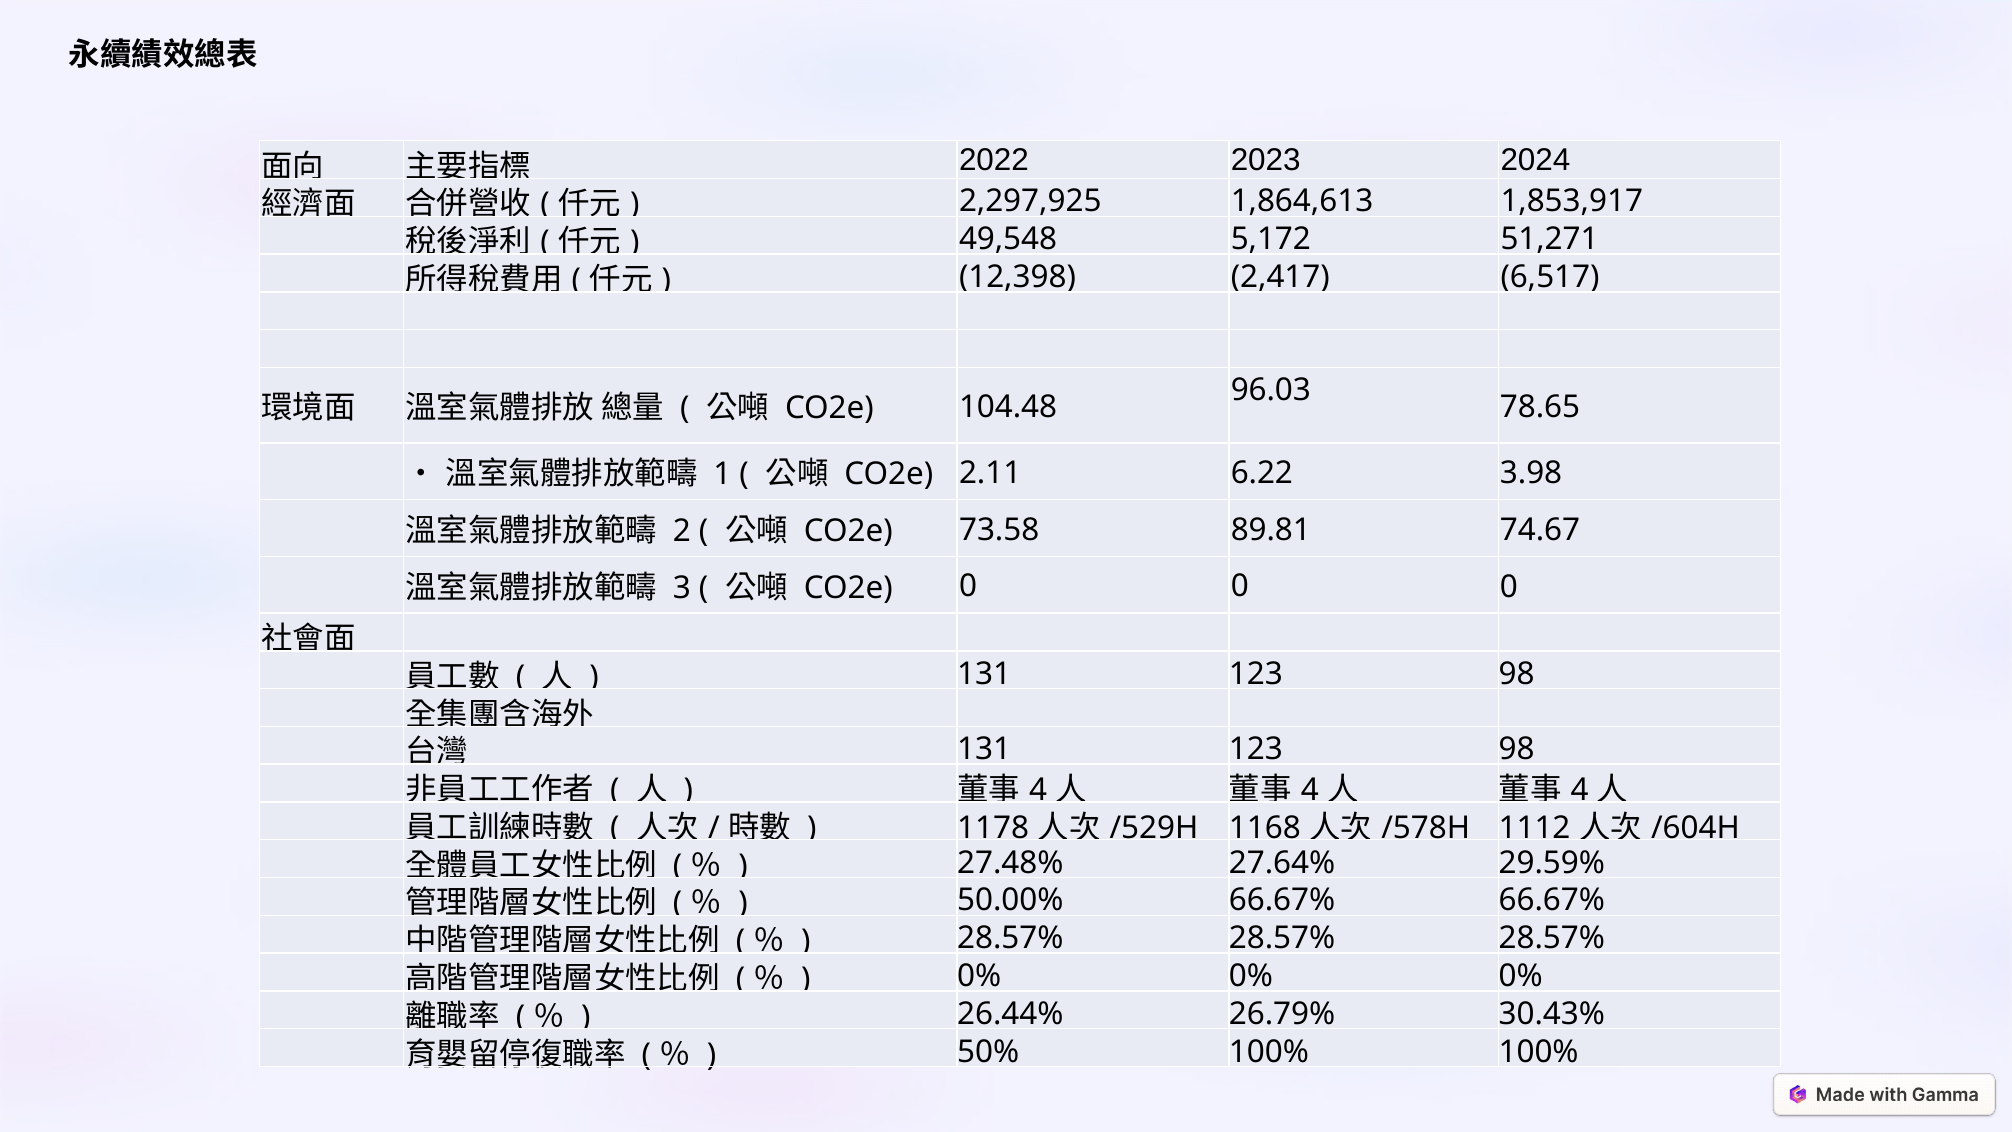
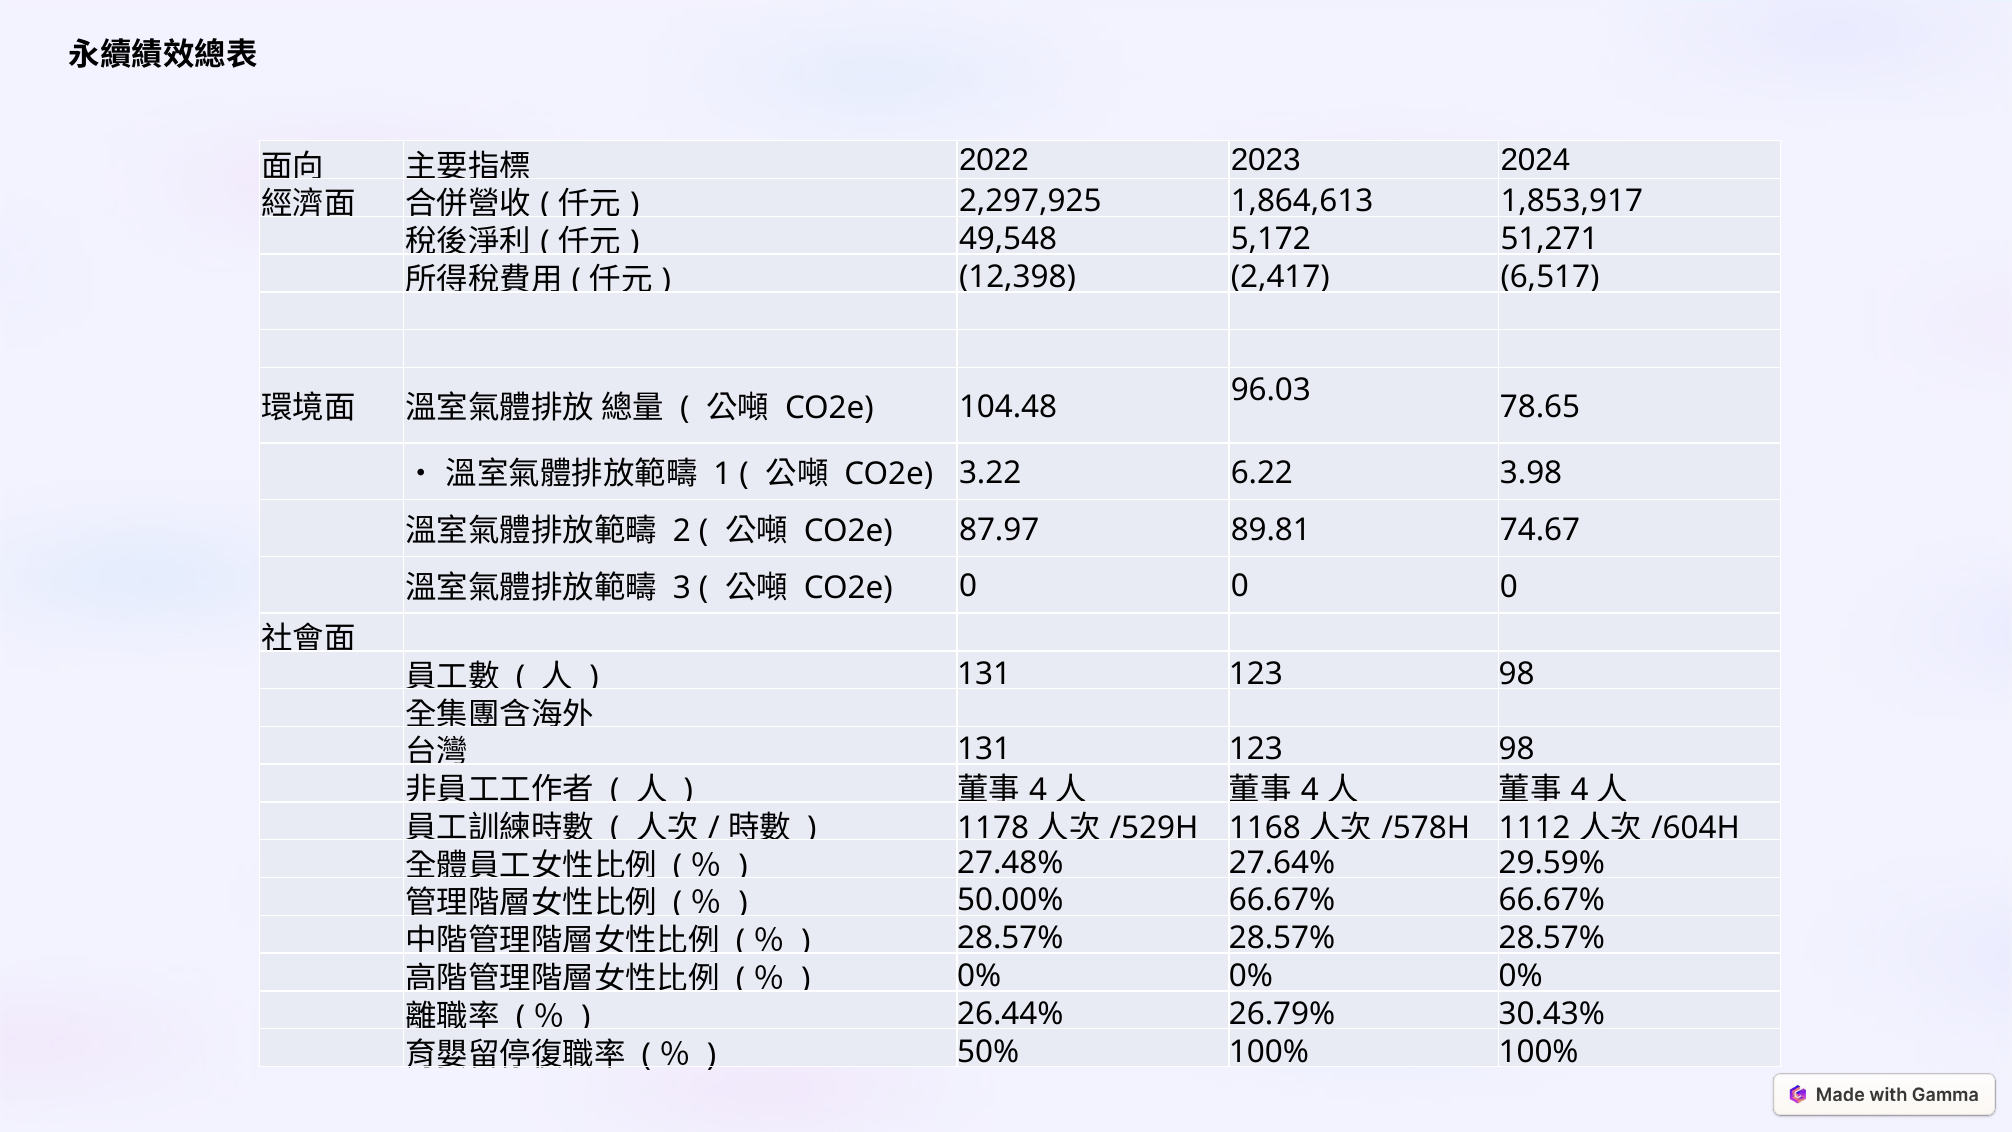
2.11: 2.11 -> 3.22
73.58: 73.58 -> 87.97
